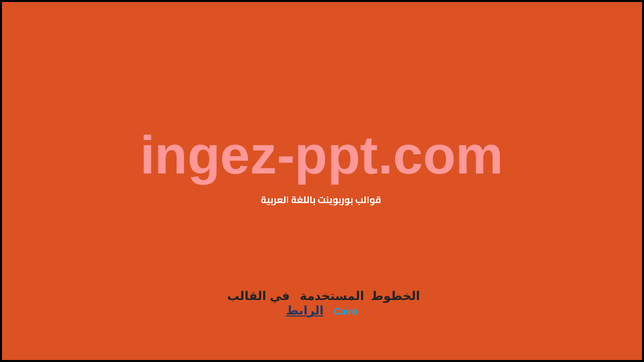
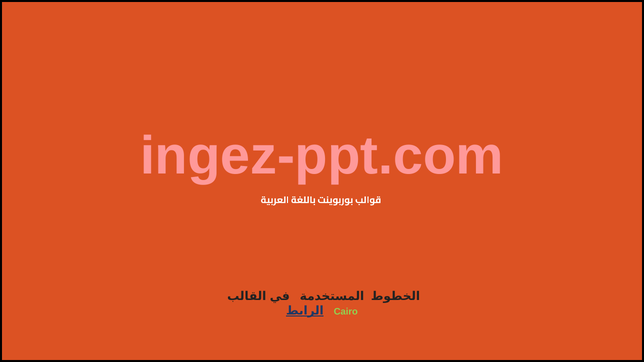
Cairo colour: light blue -> light green
